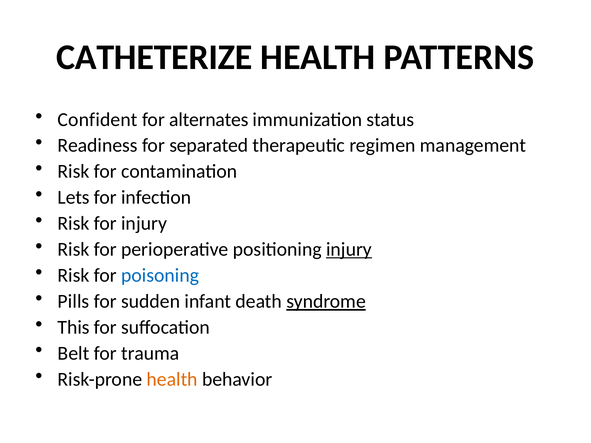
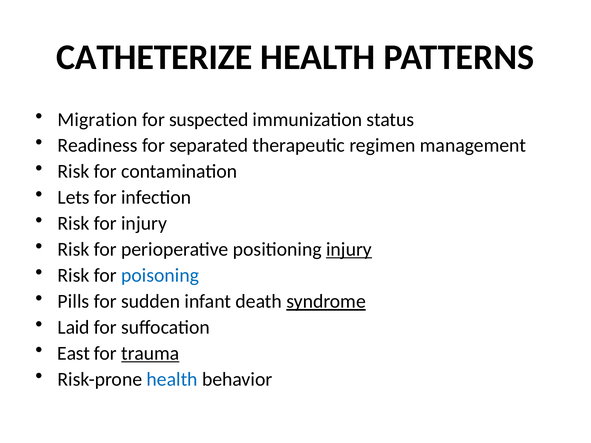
Confident: Confident -> Migration
alternates: alternates -> suspected
This: This -> Laid
Belt: Belt -> East
trauma underline: none -> present
health at (172, 379) colour: orange -> blue
